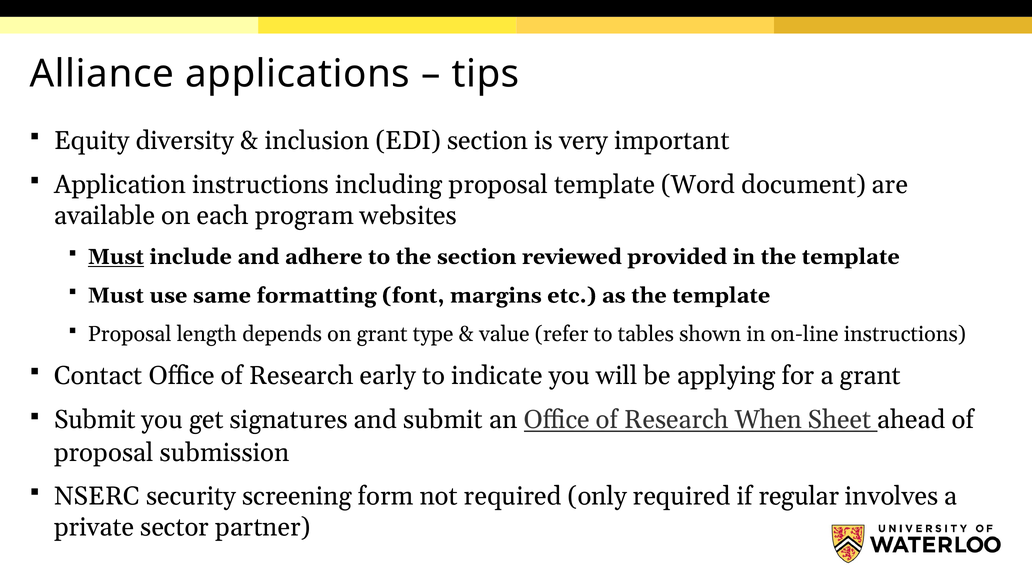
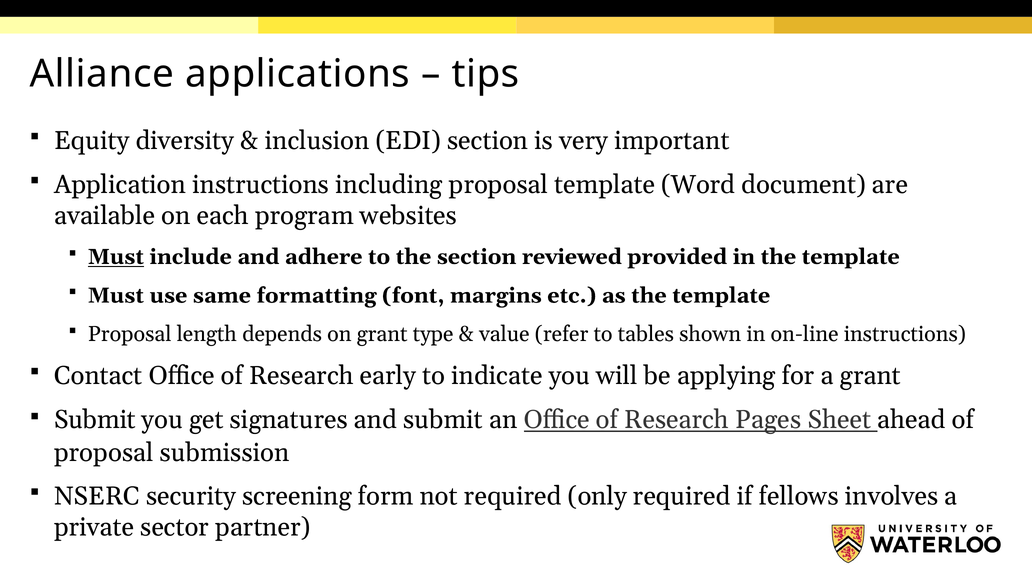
When: When -> Pages
regular: regular -> fellows
